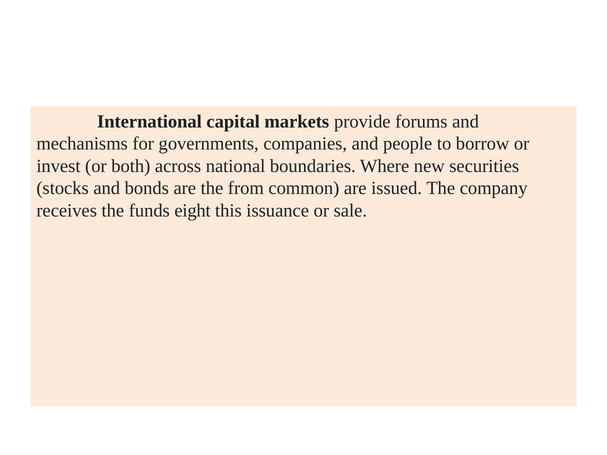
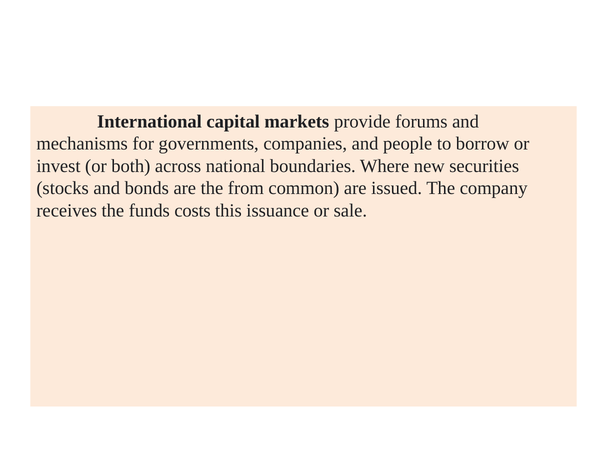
eight: eight -> costs
